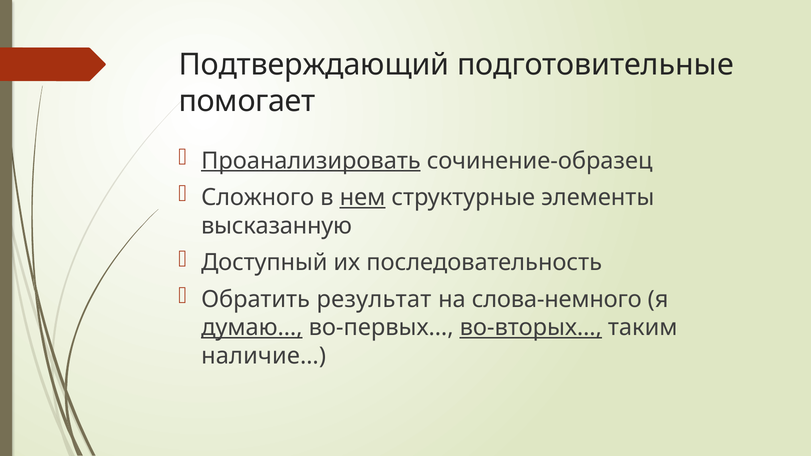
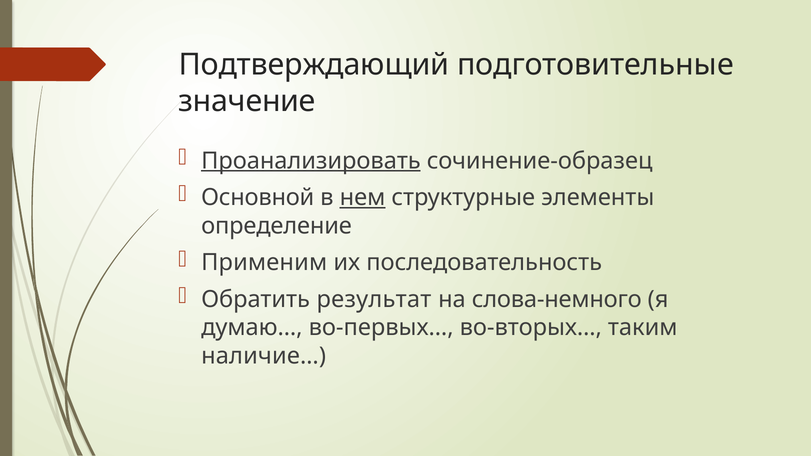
помогает: помогает -> значение
Сложного: Сложного -> Основной
высказанную: высказанную -> определение
Доступный: Доступный -> Применим
думаю… underline: present -> none
во-вторых… underline: present -> none
